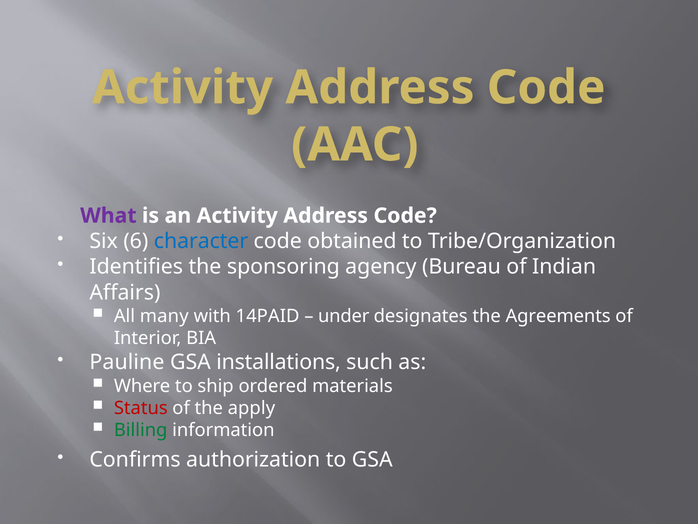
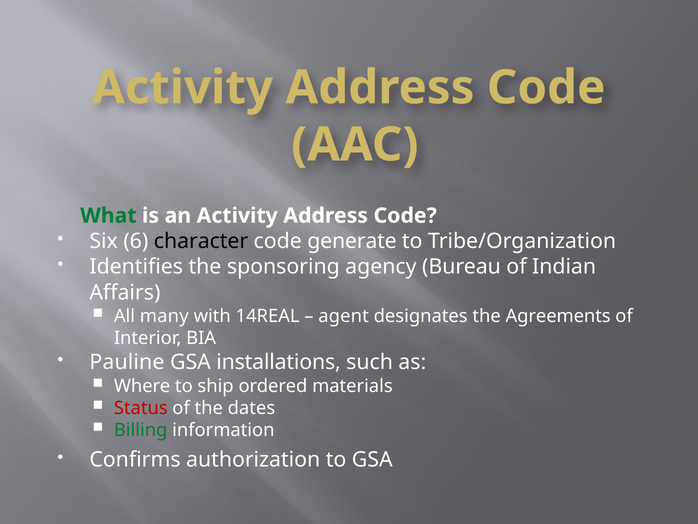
What colour: purple -> green
character colour: blue -> black
obtained: obtained -> generate
14PAID: 14PAID -> 14REAL
under: under -> agent
apply: apply -> dates
